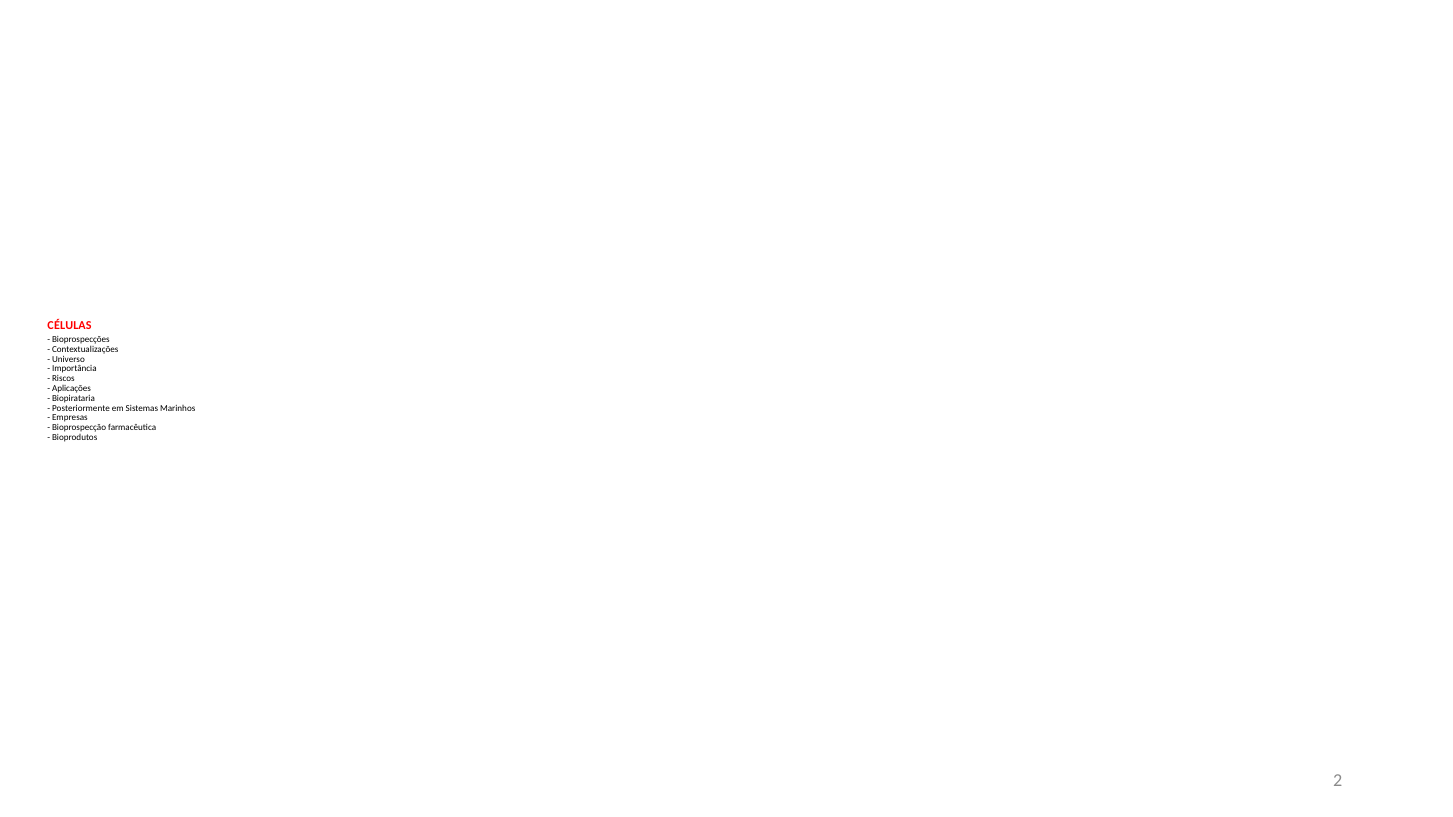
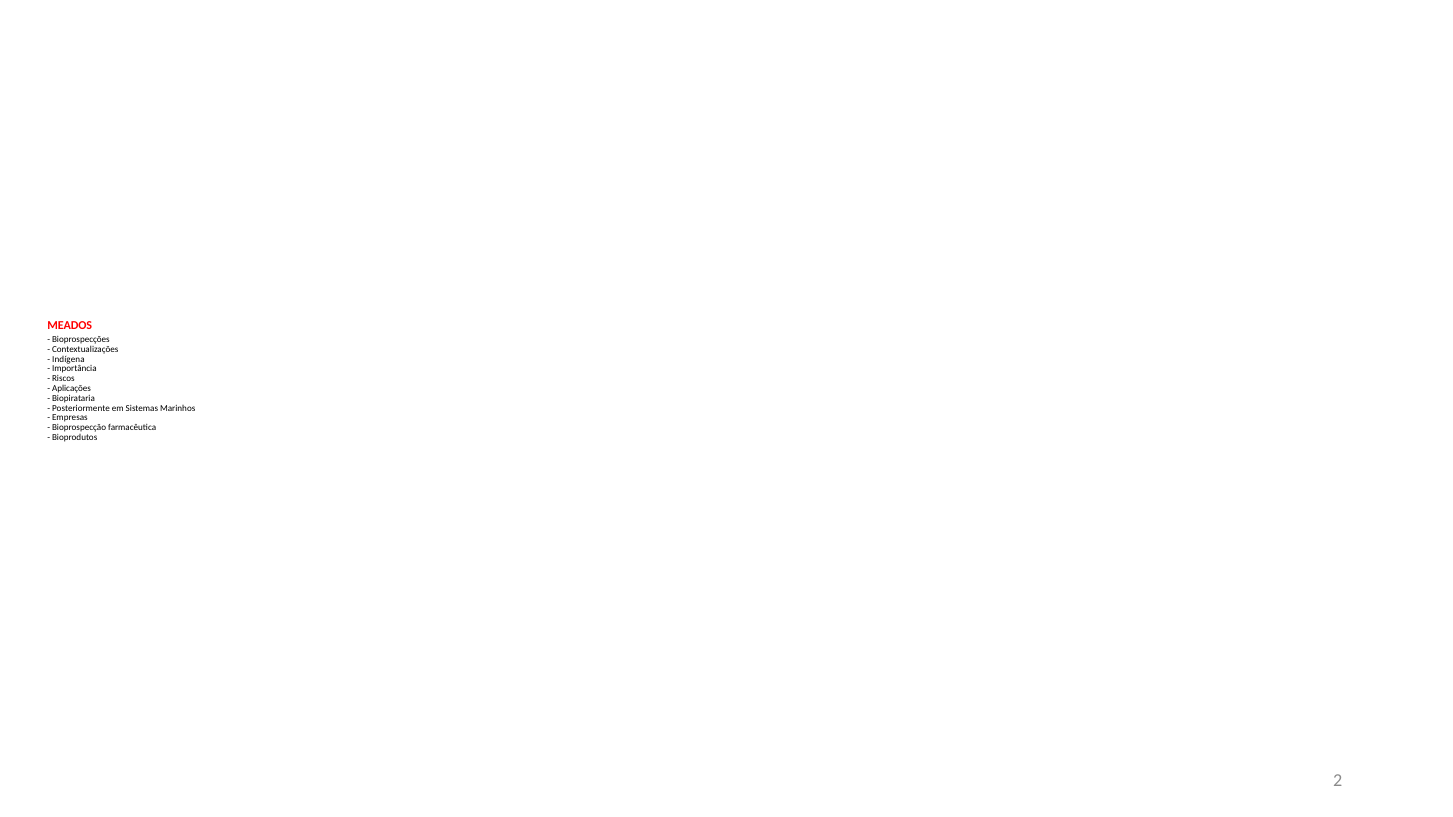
CÉLULAS: CÉLULAS -> MEADOS
Universo: Universo -> Indígena
